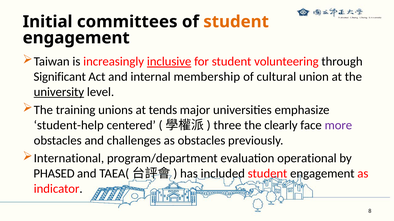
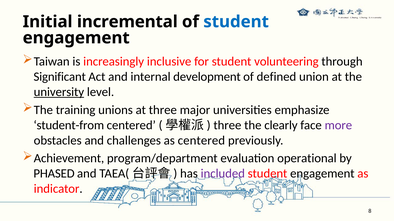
committees: committees -> incremental
student at (236, 22) colour: orange -> blue
inclusive underline: present -> none
membership: membership -> development
cultural: cultural -> defined
at tends: tends -> three
student-help: student-help -> student-from
as obstacles: obstacles -> centered
International: International -> Achievement
included colour: black -> purple
